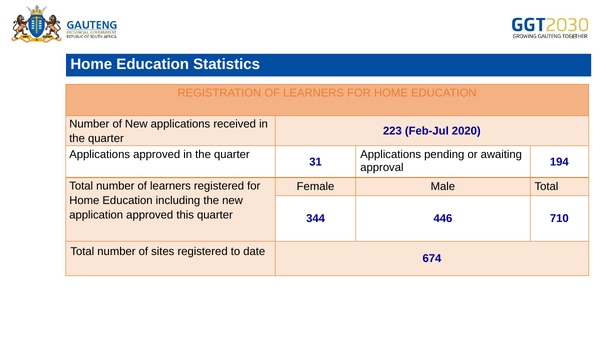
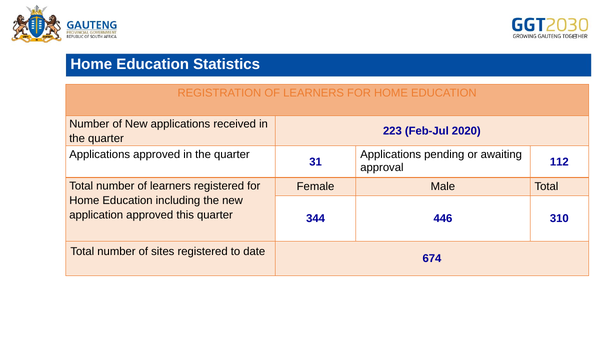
194: 194 -> 112
710: 710 -> 310
